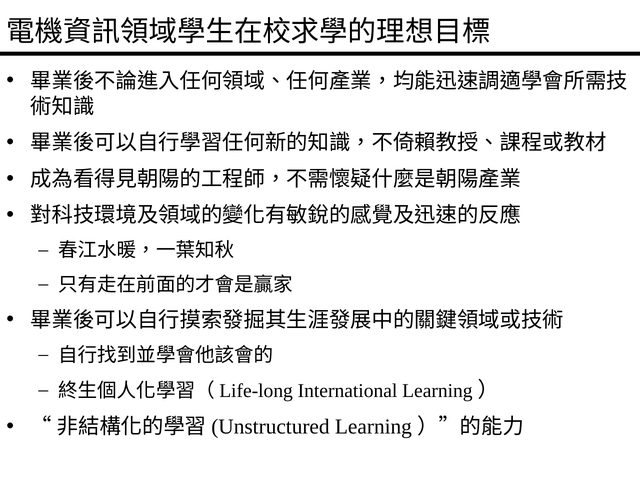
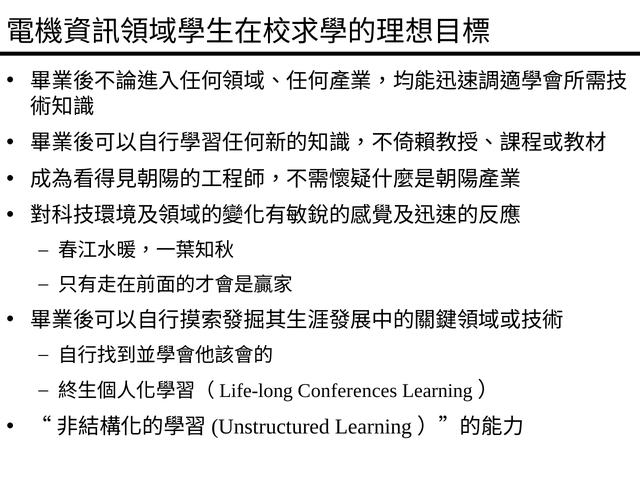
International: International -> Conferences
